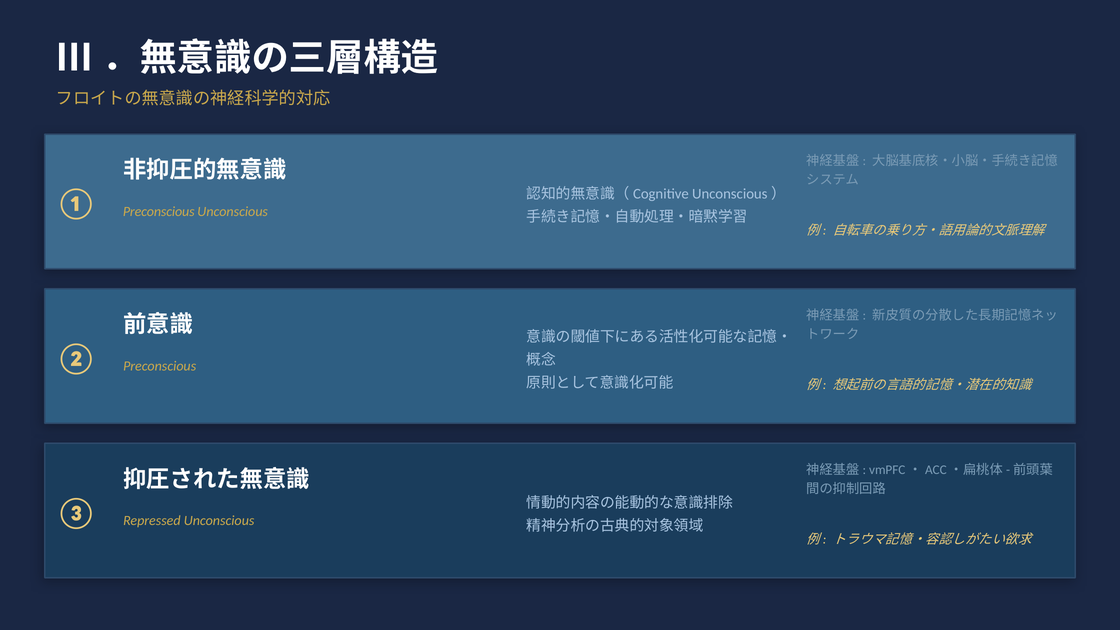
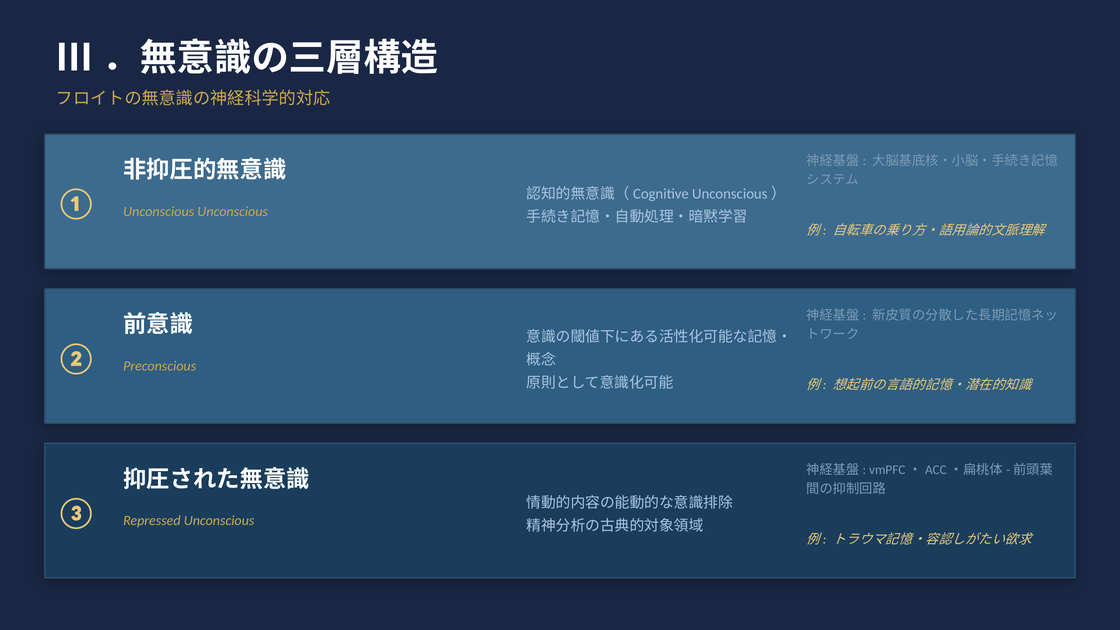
Preconscious at (159, 211): Preconscious -> Unconscious
